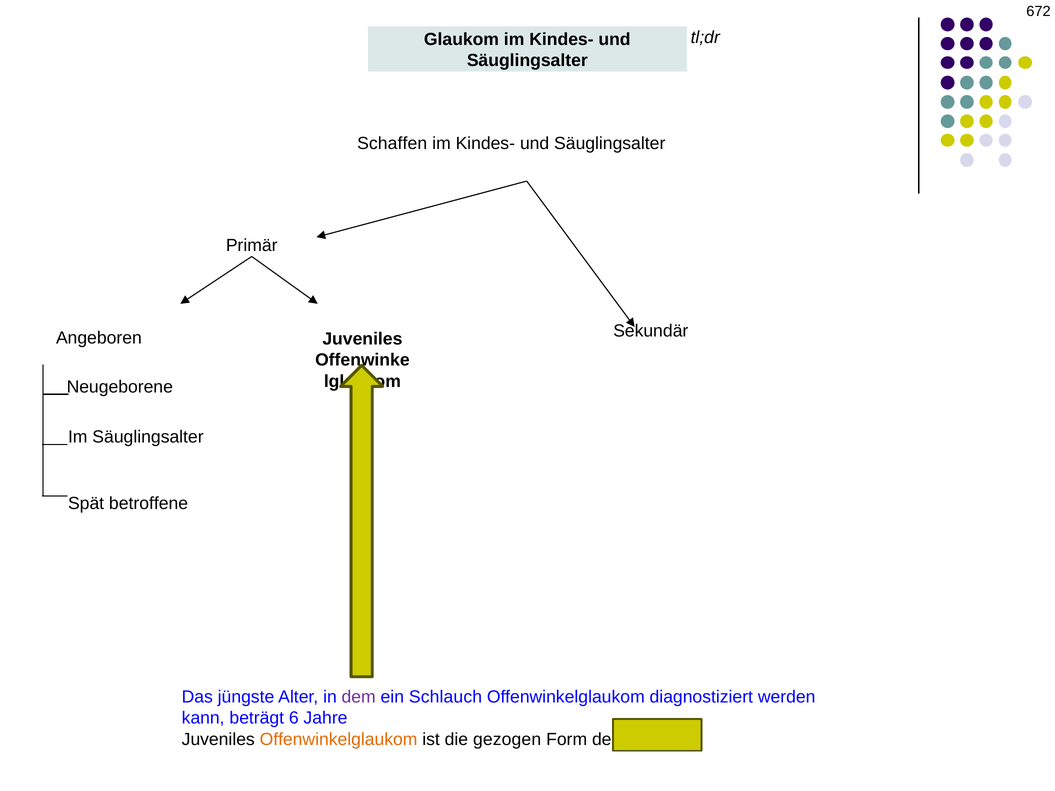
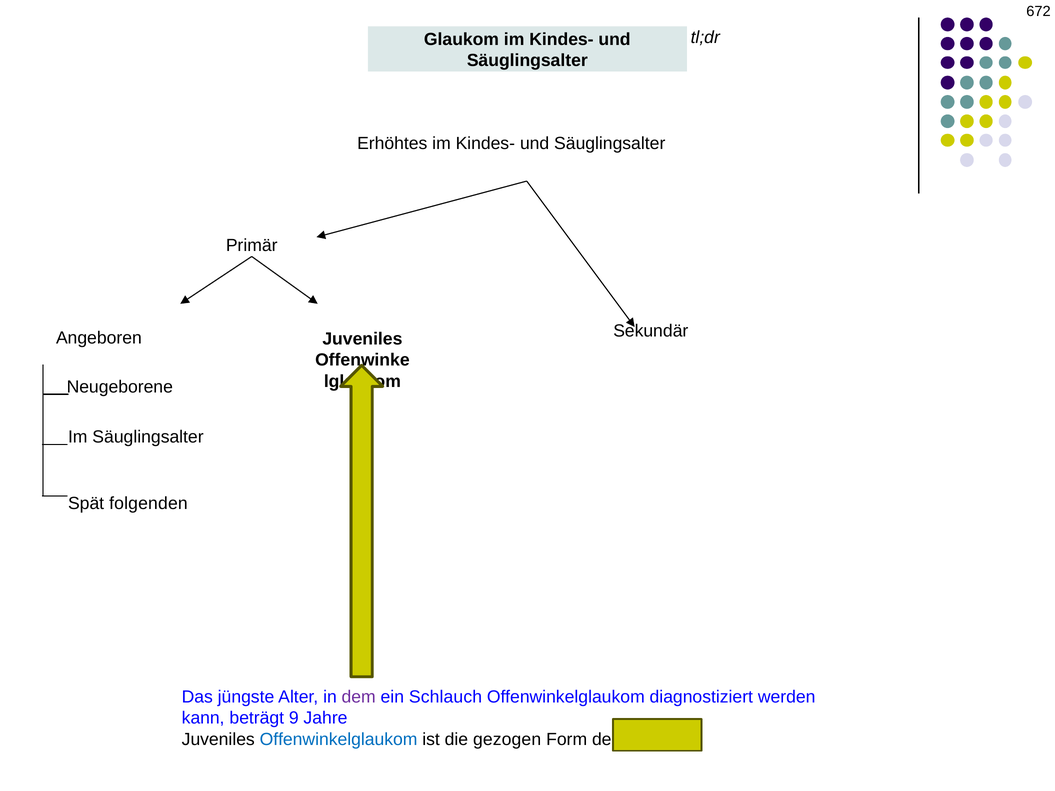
Schaffen: Schaffen -> Erhöhtes
betroffene: betroffene -> folgenden
6: 6 -> 9
Offenwinkelglaukom at (339, 739) colour: orange -> blue
